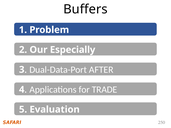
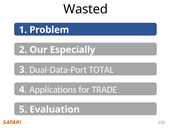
Buffers: Buffers -> Wasted
AFTER: AFTER -> TOTAL
